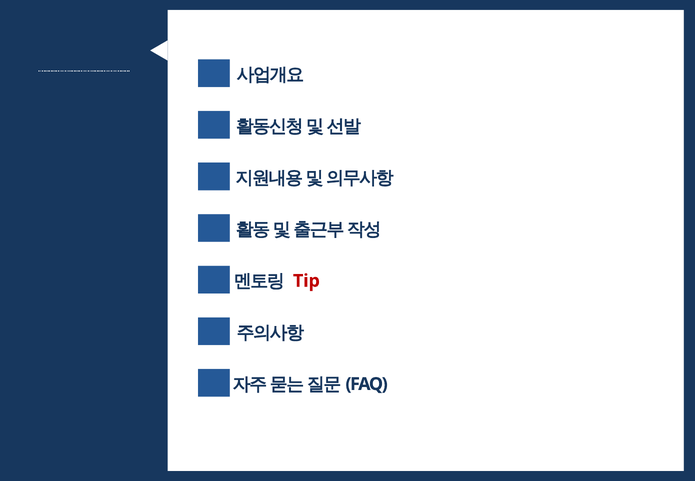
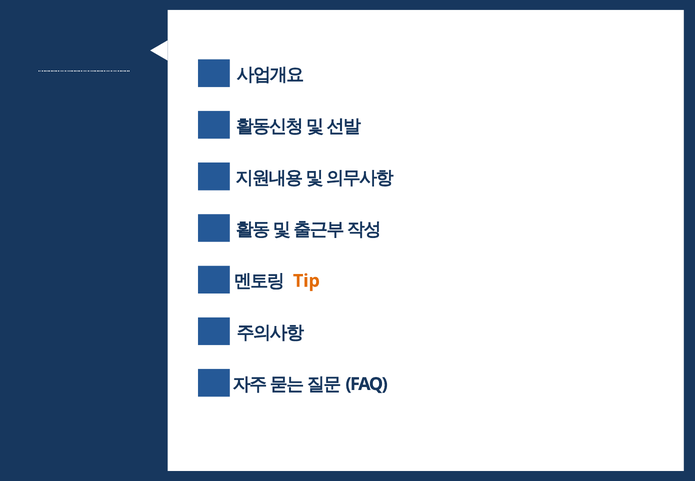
Tip colour: red -> orange
